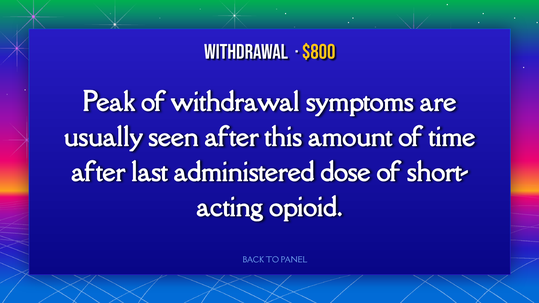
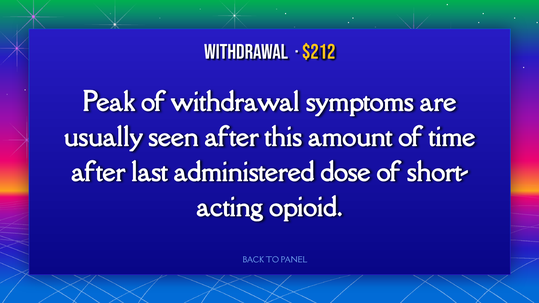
$800: $800 -> $212
